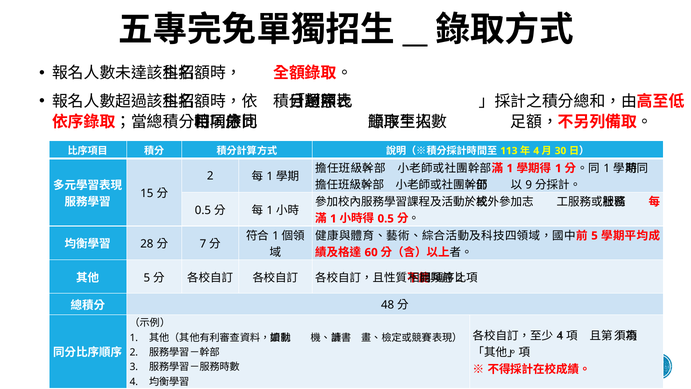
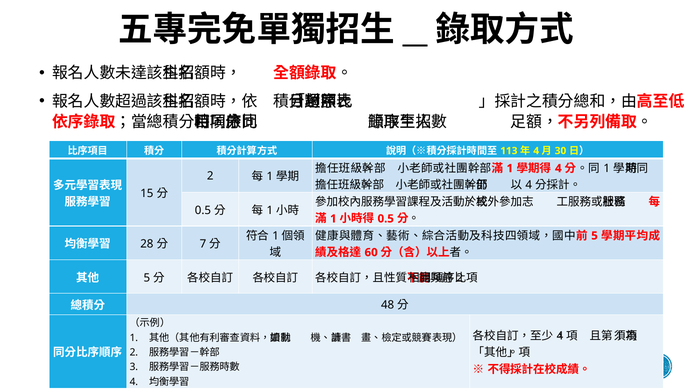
1 at (558, 168): 1 -> 4
9 at (529, 185): 9 -> 4
